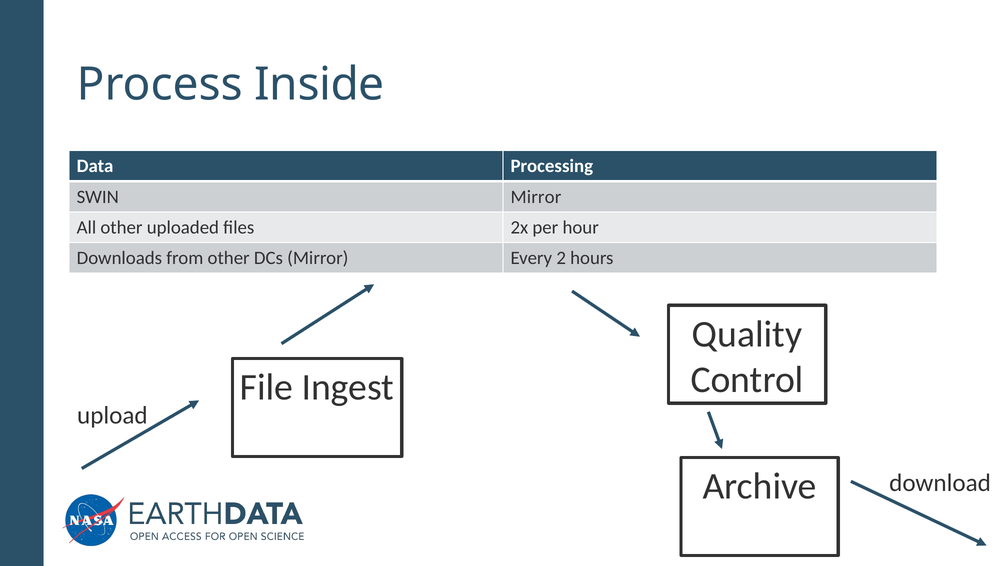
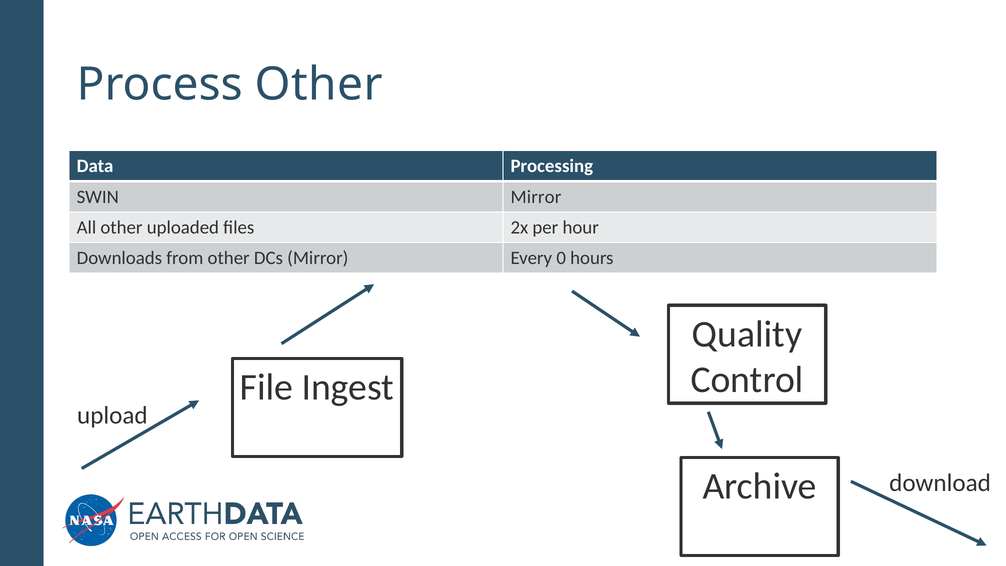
Process Inside: Inside -> Other
2: 2 -> 0
